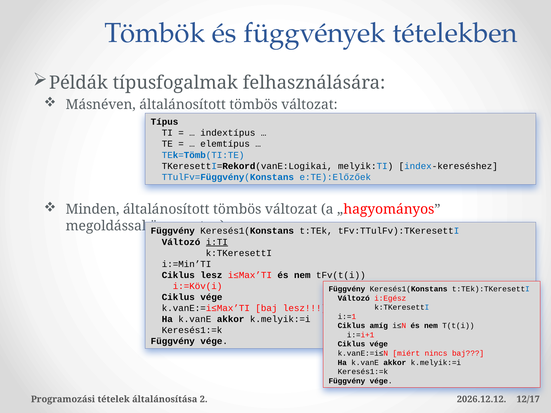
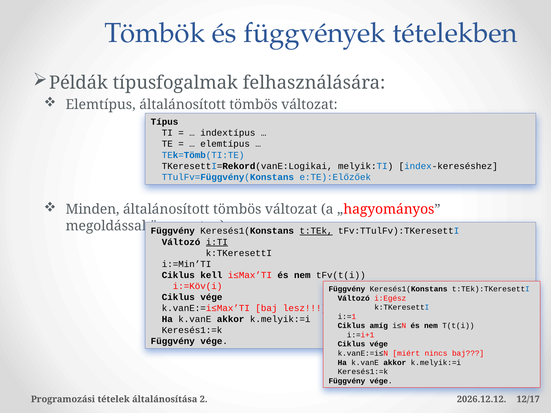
Másnéven at (101, 105): Másnéven -> Elemtípus
t:TEk underline: none -> present
Ciklus lesz: lesz -> kell
